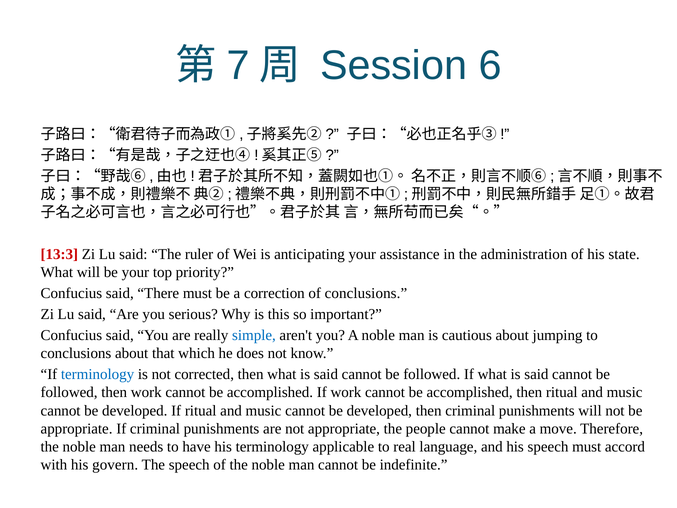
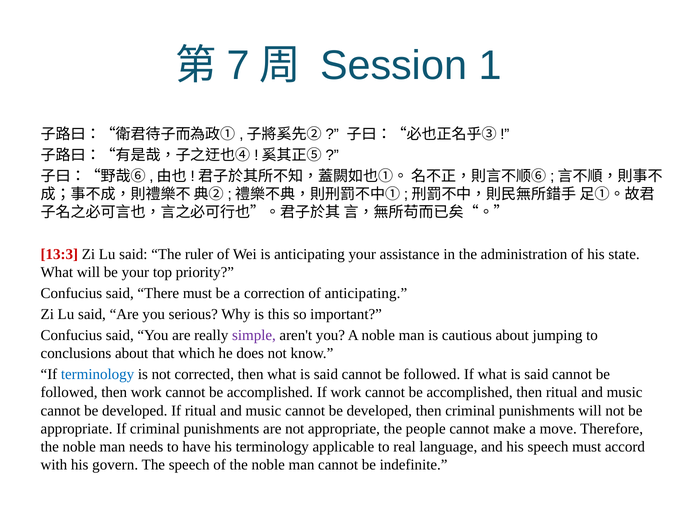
6: 6 -> 1
of conclusions: conclusions -> anticipating
simple colour: blue -> purple
